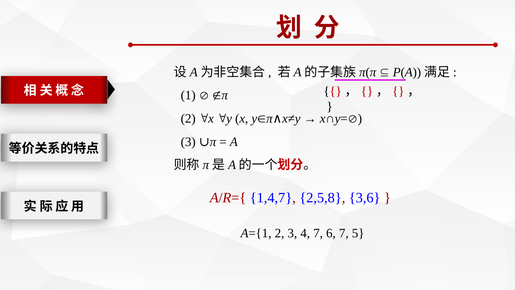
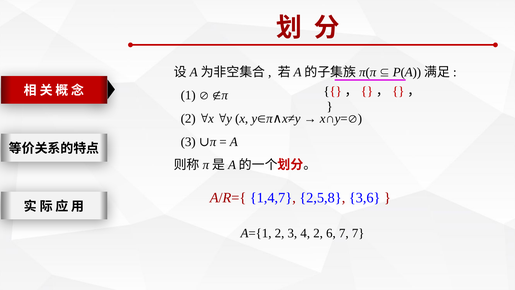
4 7: 7 -> 2
7 5: 5 -> 7
